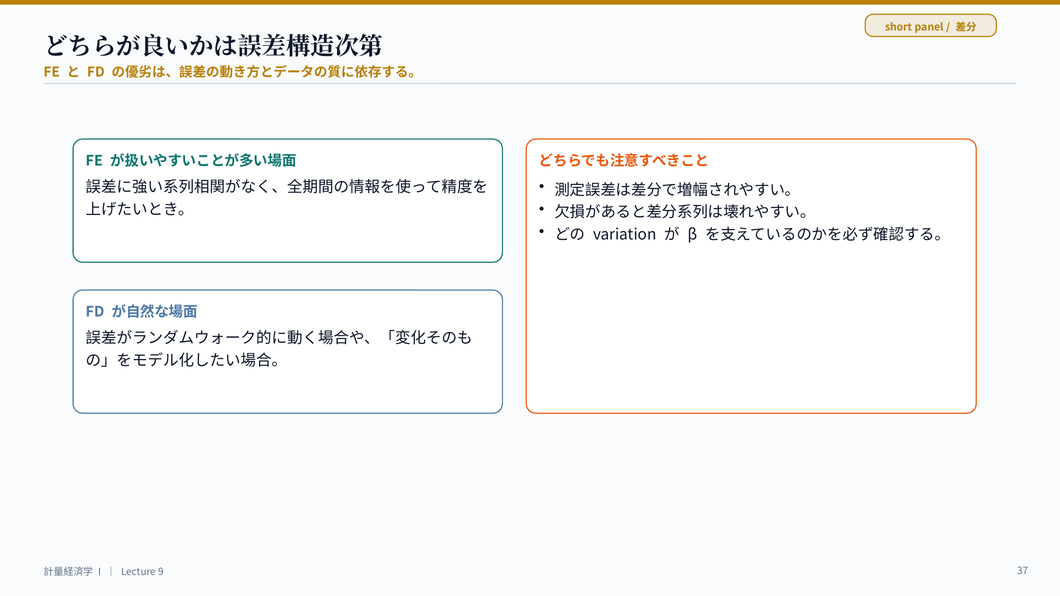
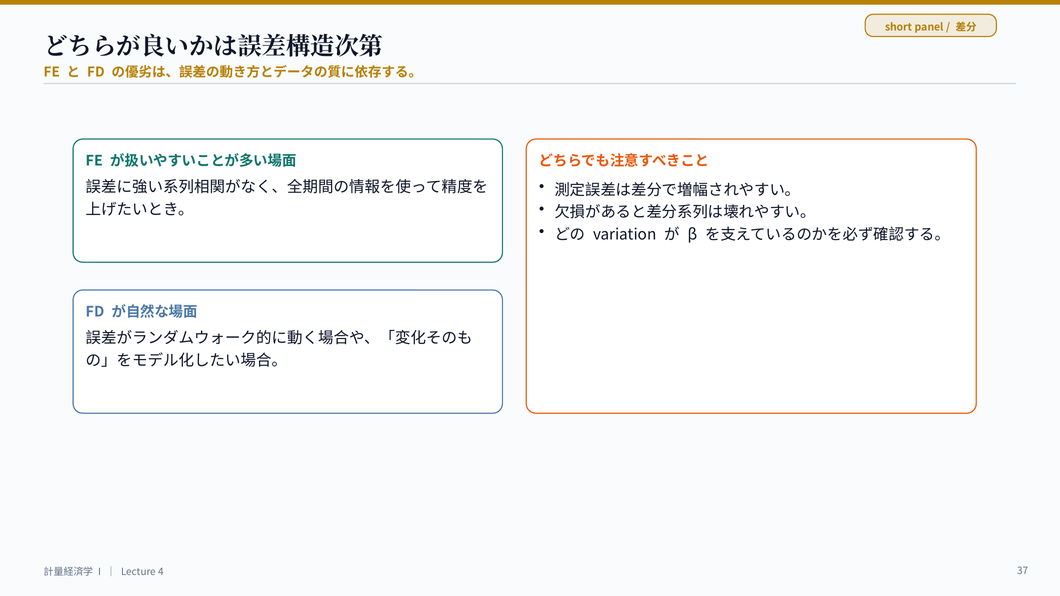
9: 9 -> 4
